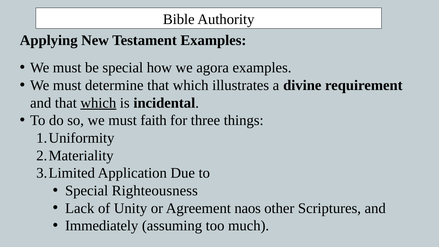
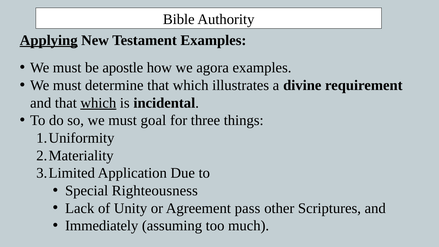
Applying underline: none -> present
be special: special -> apostle
faith: faith -> goal
naos: naos -> pass
